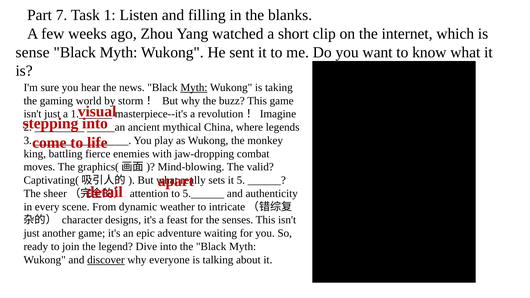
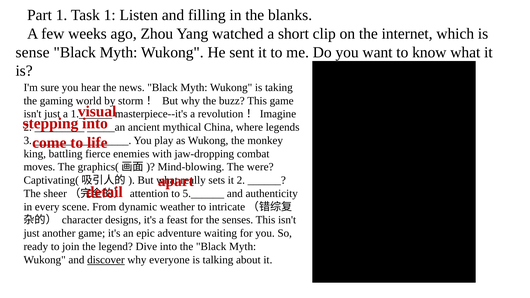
Part 7: 7 -> 1
Myth at (194, 88) underline: present -> none
valid: valid -> were
it 5: 5 -> 2
